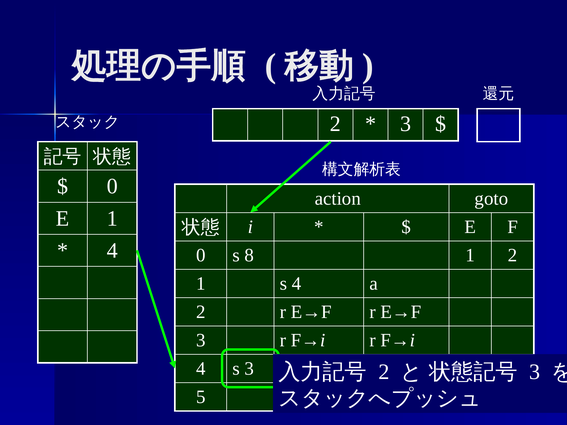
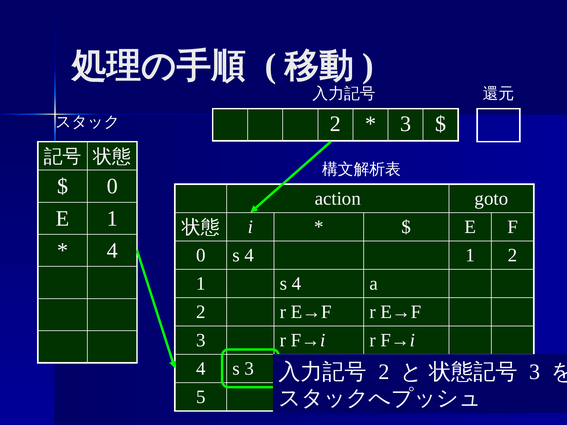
0 s 8: 8 -> 4
